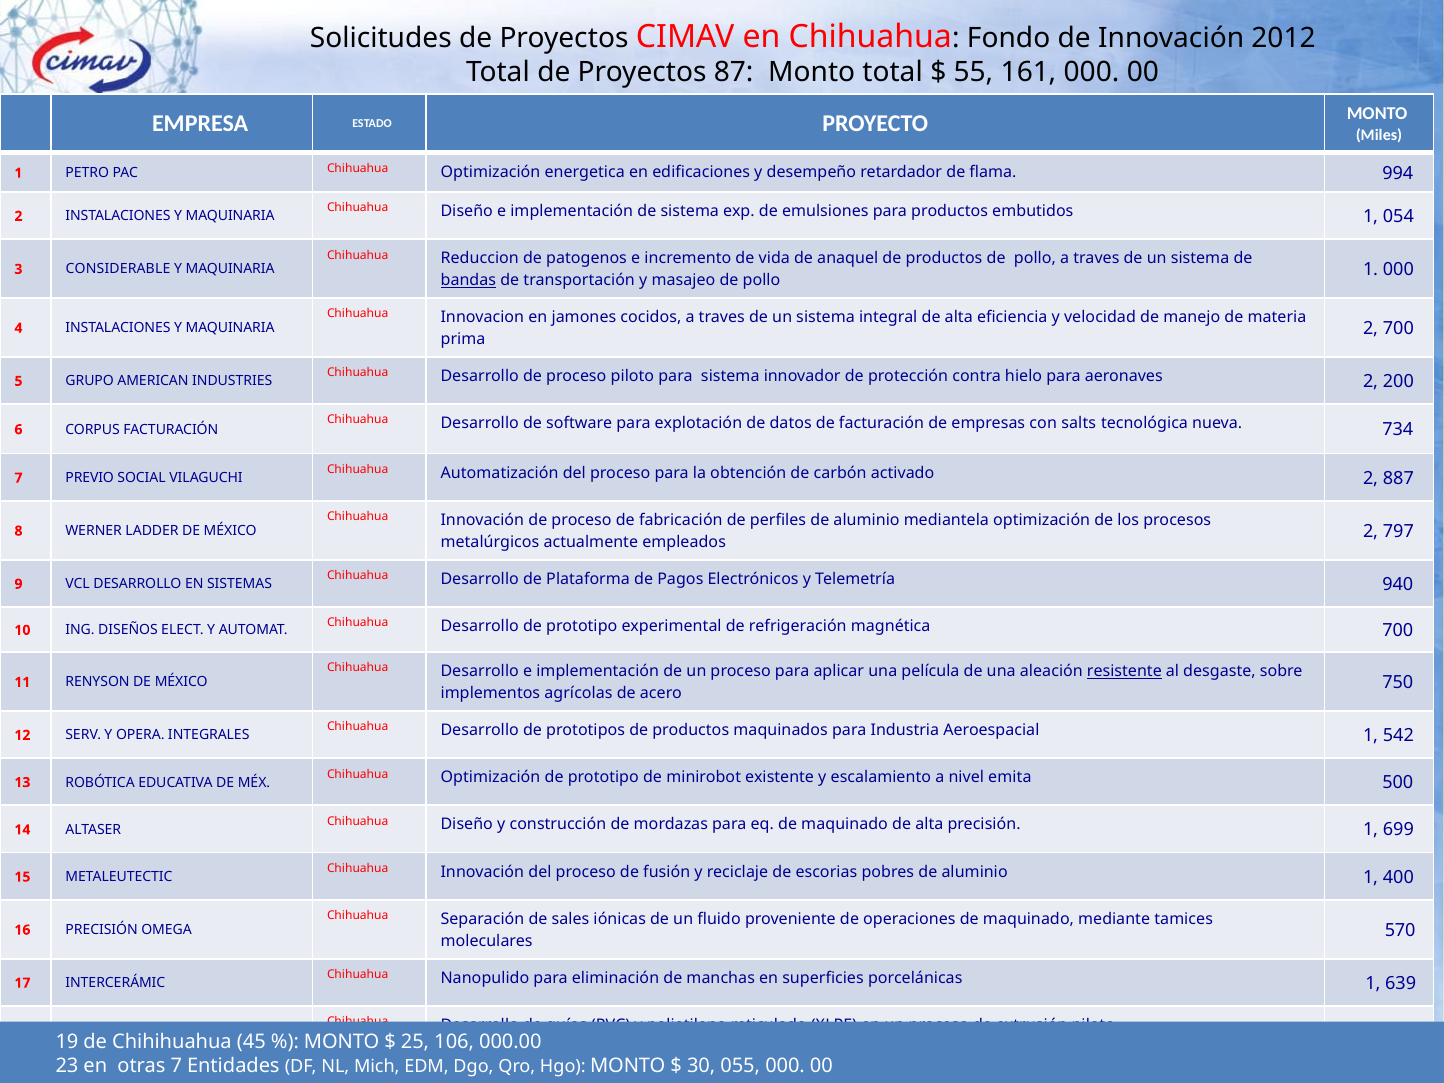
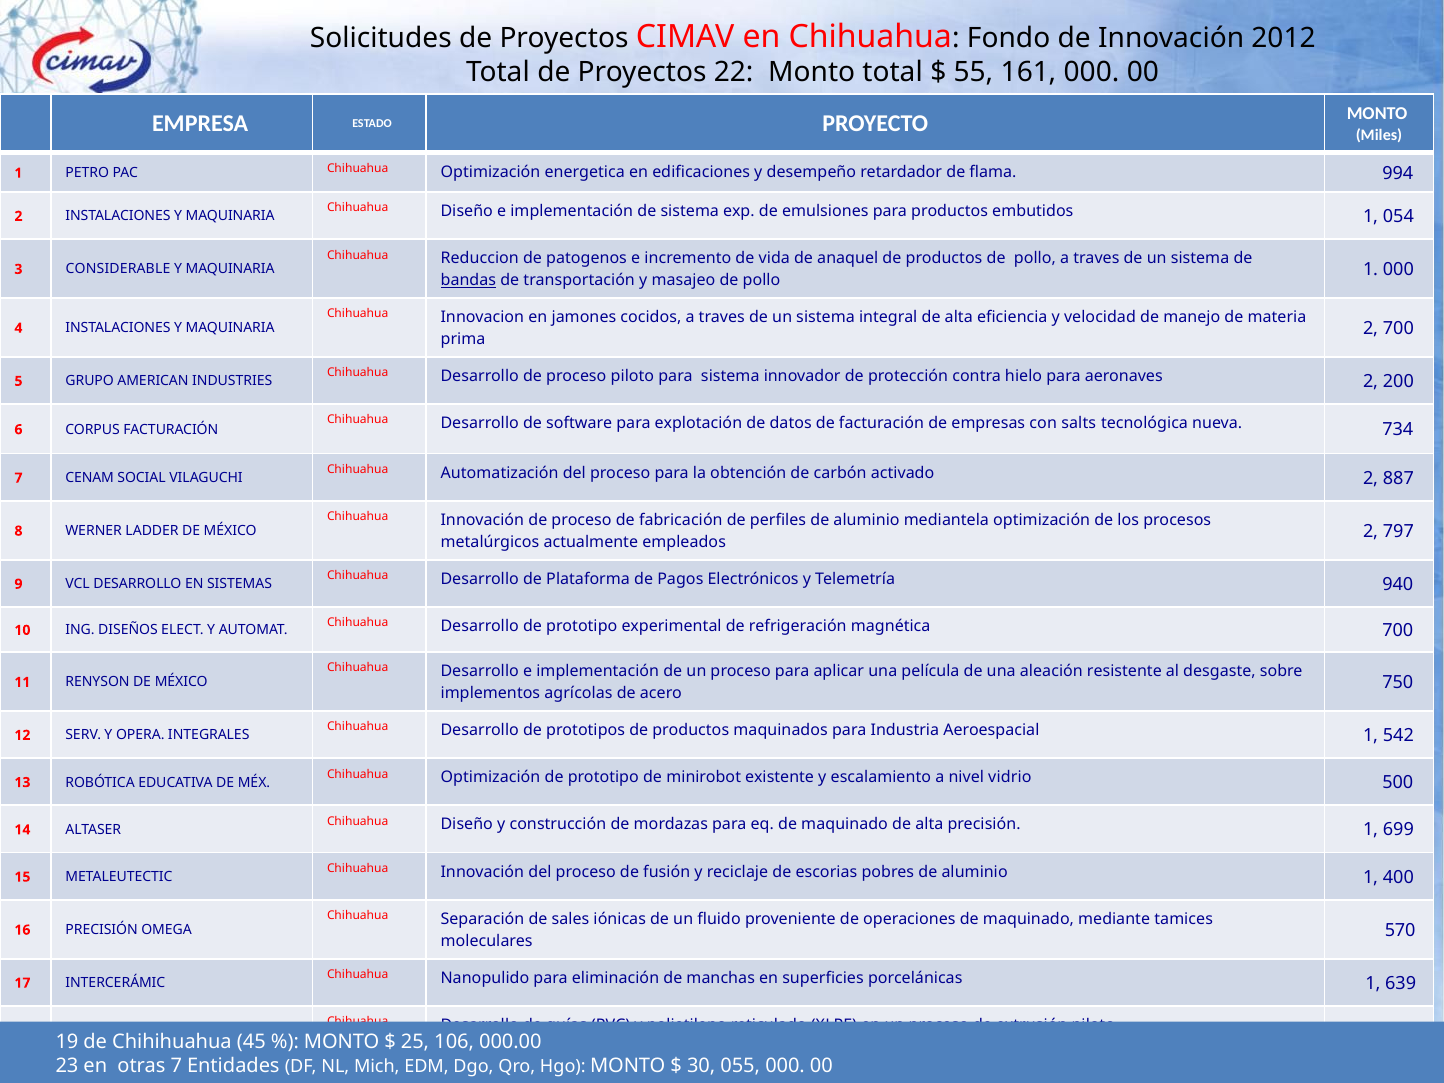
87: 87 -> 22
PREVIO: PREVIO -> CENAM
resistente underline: present -> none
emita: emita -> vidrio
